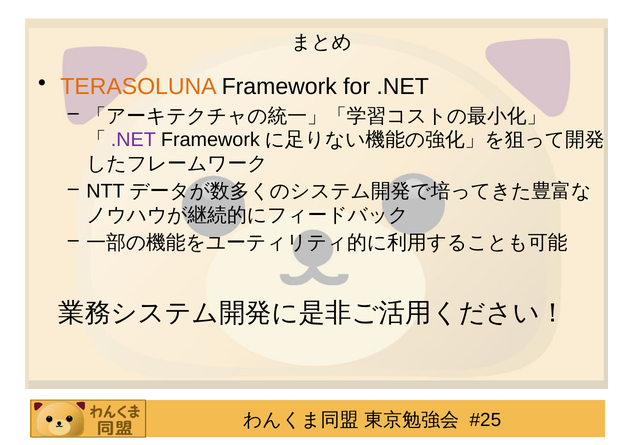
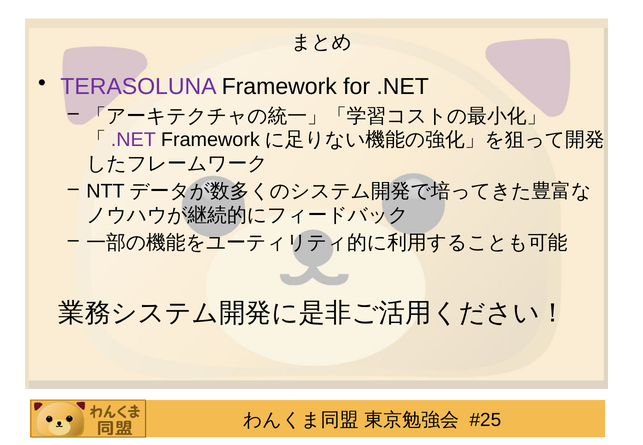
TERASOLUNA colour: orange -> purple
